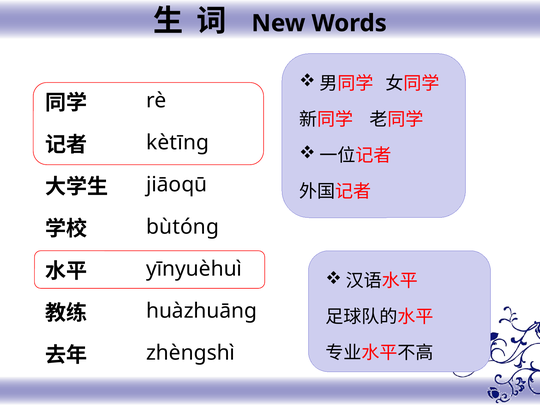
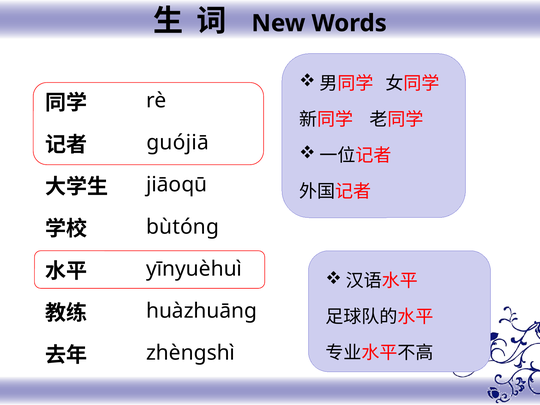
kètīnɡ: kètīnɡ -> ɡuójiā
